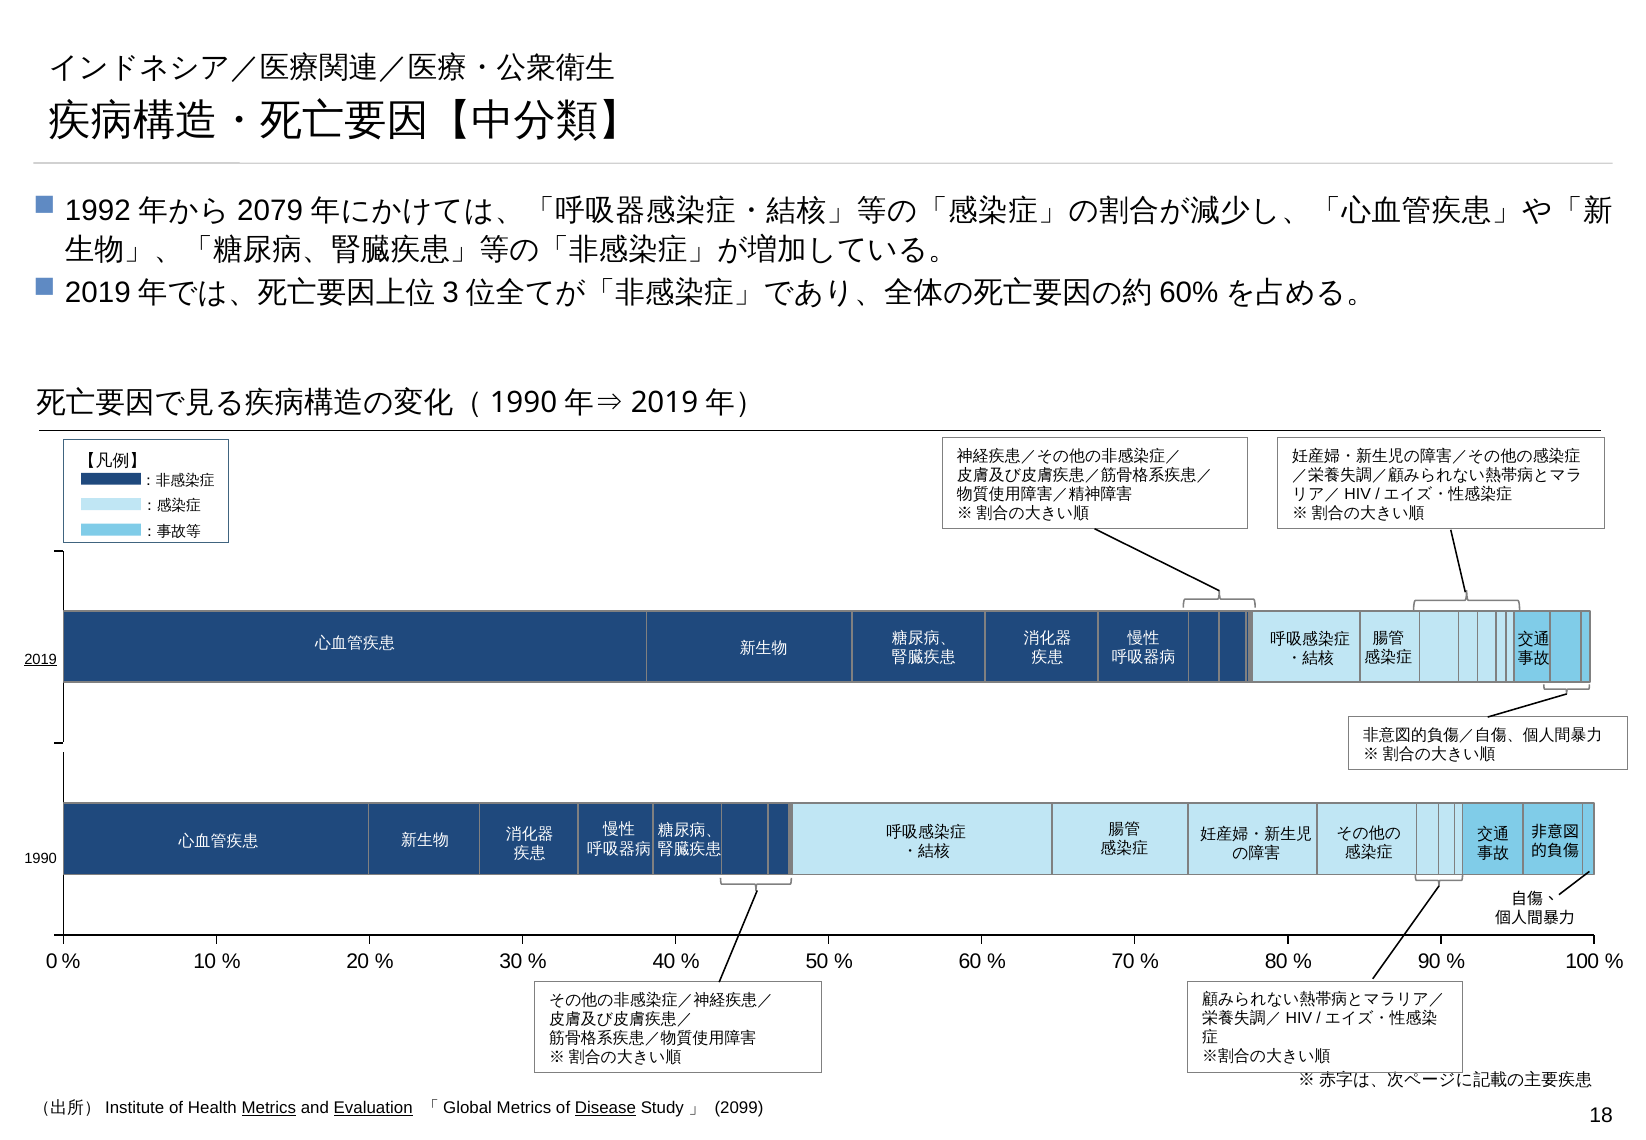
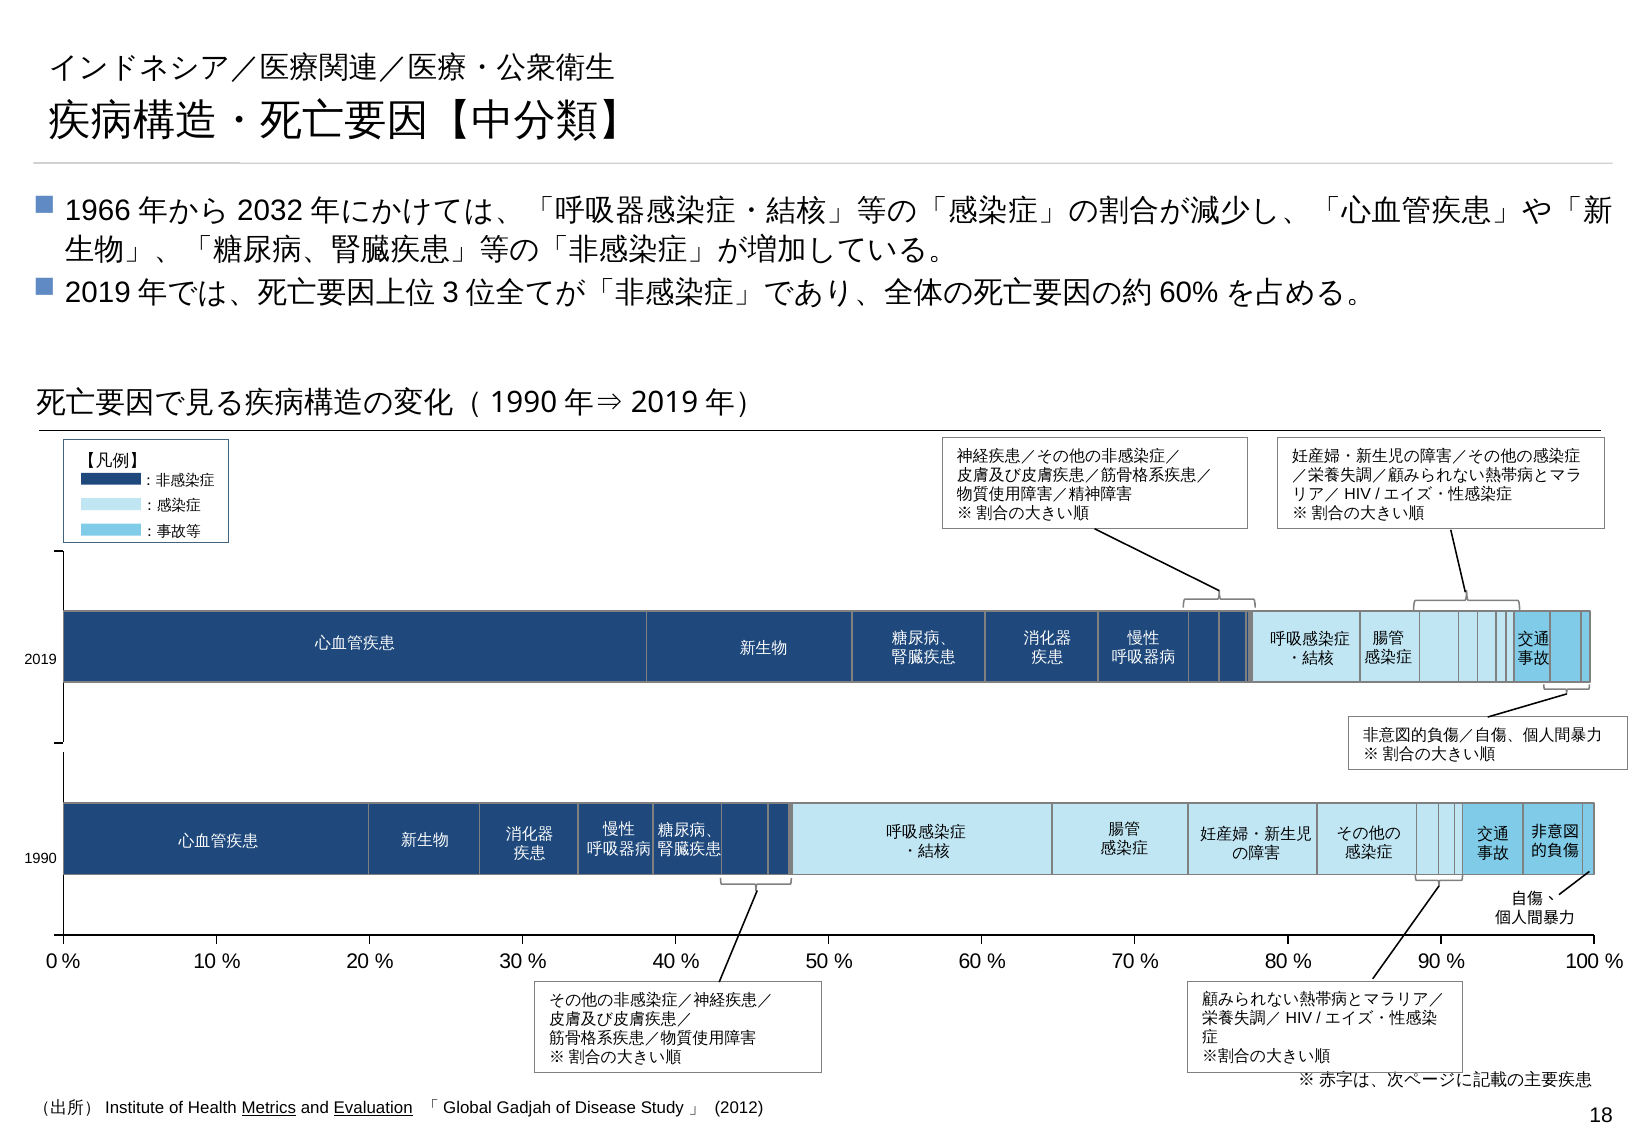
1992: 1992 -> 1966
2079: 2079 -> 2032
2019 underline: present -> none
「Global Metrics: Metrics -> Gadjah
Disease underline: present -> none
2099: 2099 -> 2012
